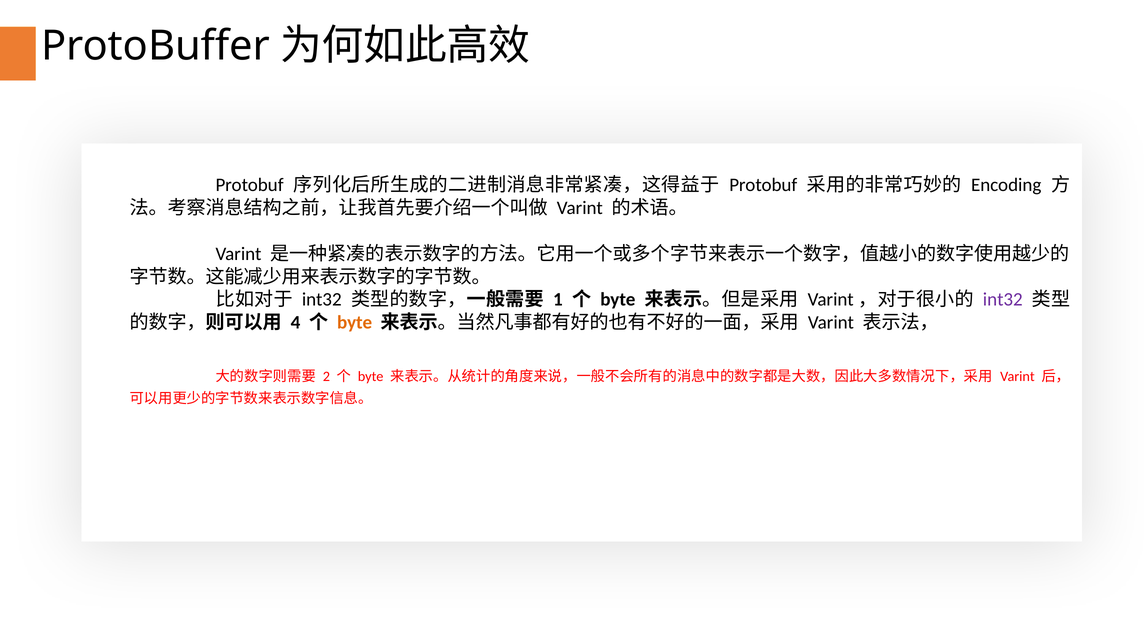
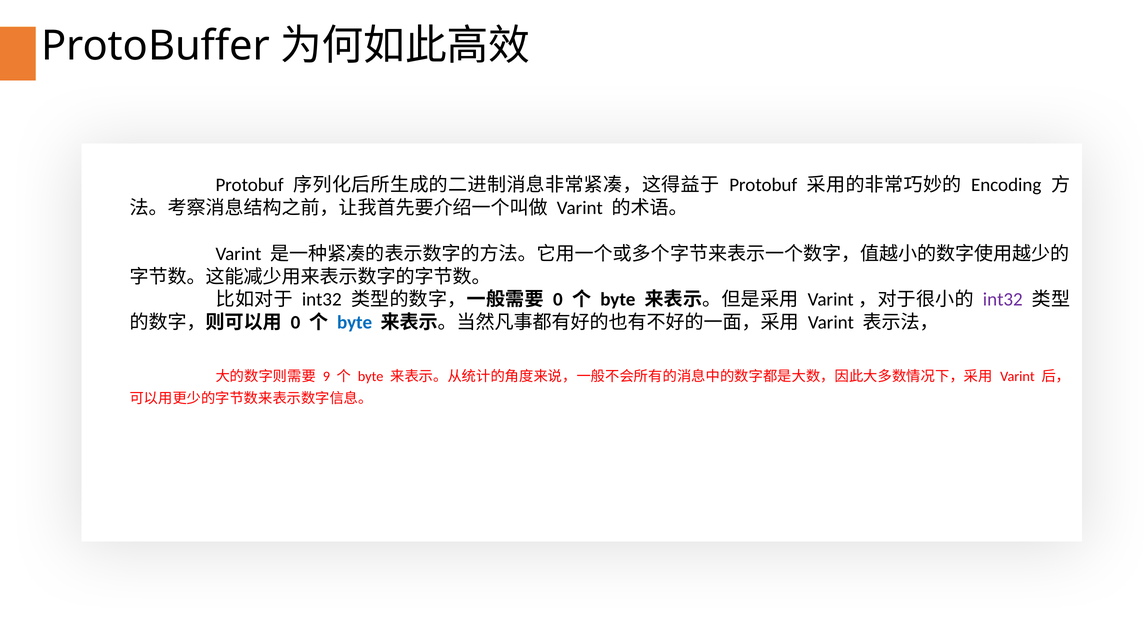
1 at (558, 299): 1 -> 0
4 at (296, 322): 4 -> 0
byte at (355, 322) colour: orange -> blue
2: 2 -> 9
